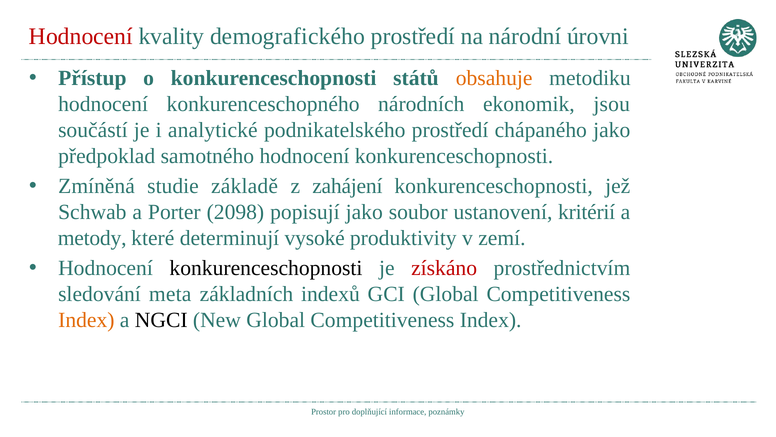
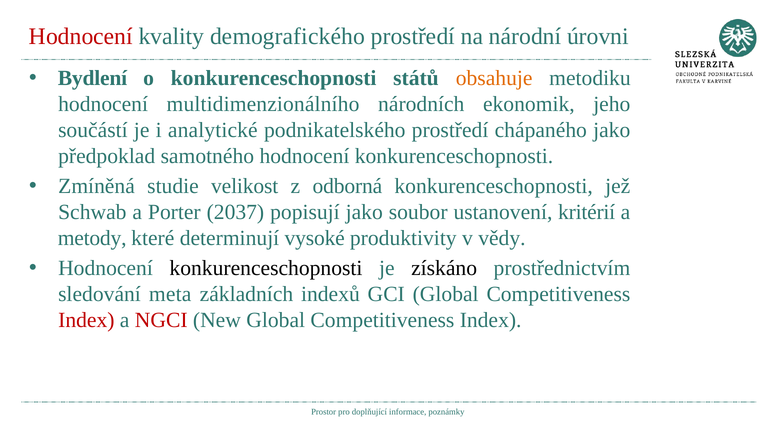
Přístup: Přístup -> Bydlení
konkurenceschopného: konkurenceschopného -> multidimenzionálního
jsou: jsou -> jeho
základě: základě -> velikost
zahájení: zahájení -> odborná
2098: 2098 -> 2037
zemí: zemí -> vědy
získáno colour: red -> black
Index at (86, 320) colour: orange -> red
NGCI colour: black -> red
